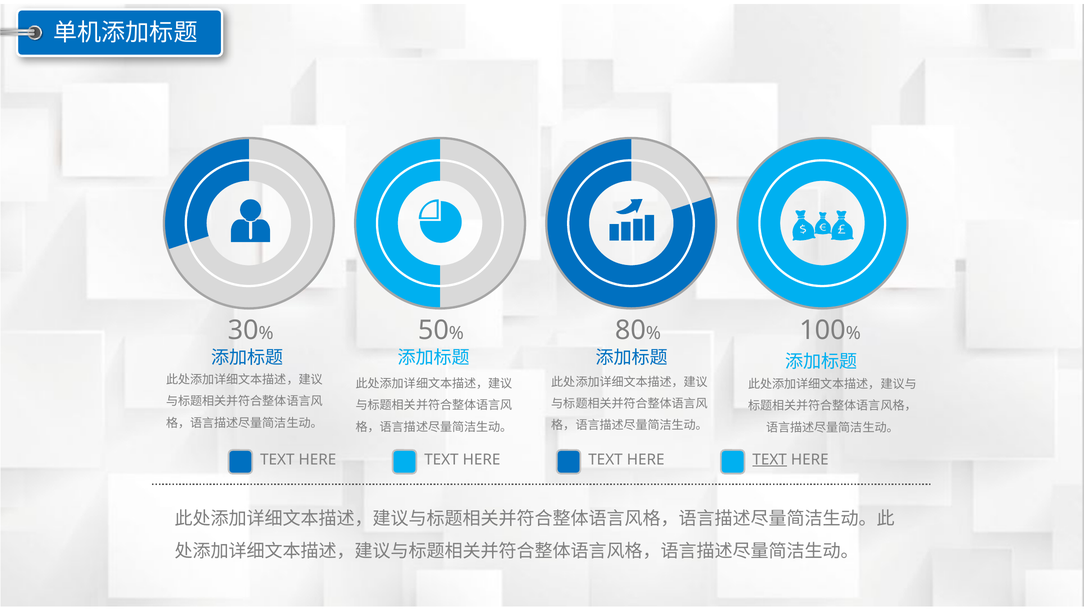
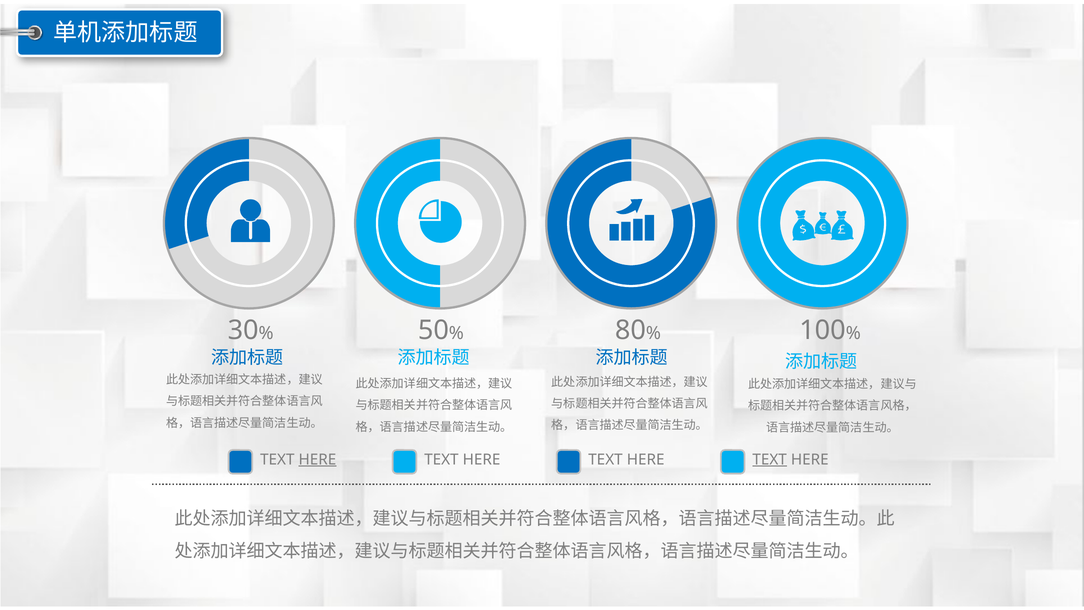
HERE at (317, 459) underline: none -> present
